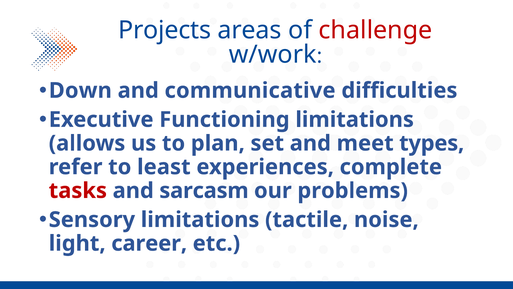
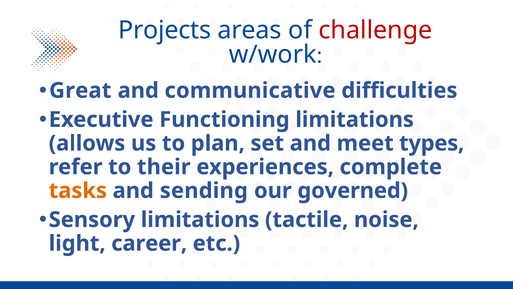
Down: Down -> Great
least: least -> their
tasks colour: red -> orange
sarcasm: sarcasm -> sending
problems: problems -> governed
